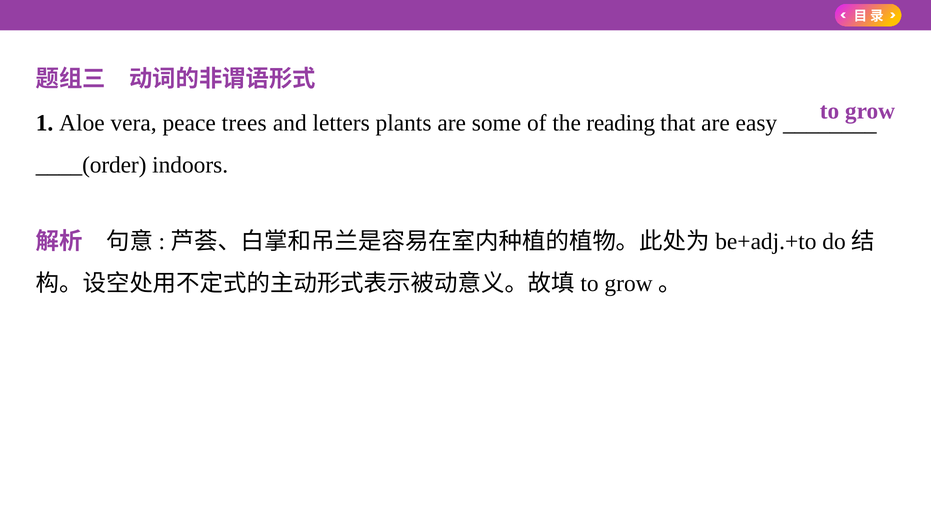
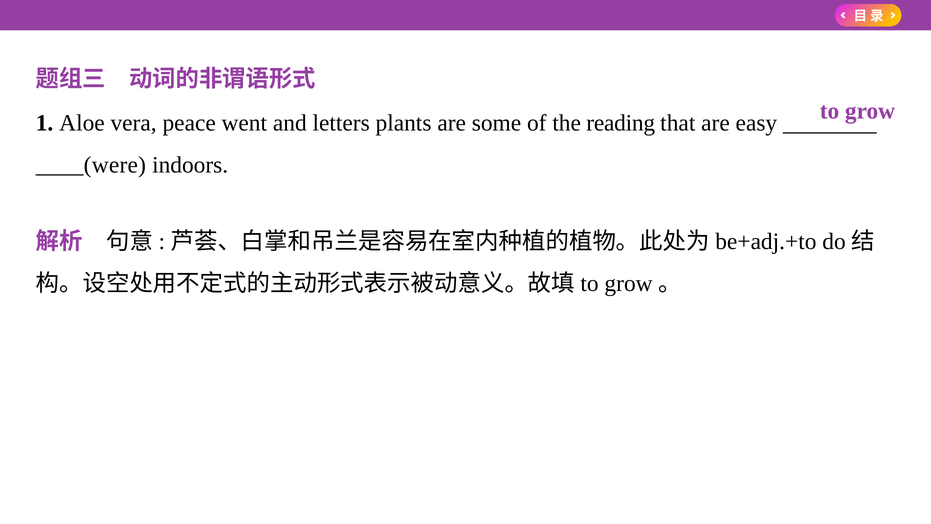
trees: trees -> went
____(order: ____(order -> ____(were
